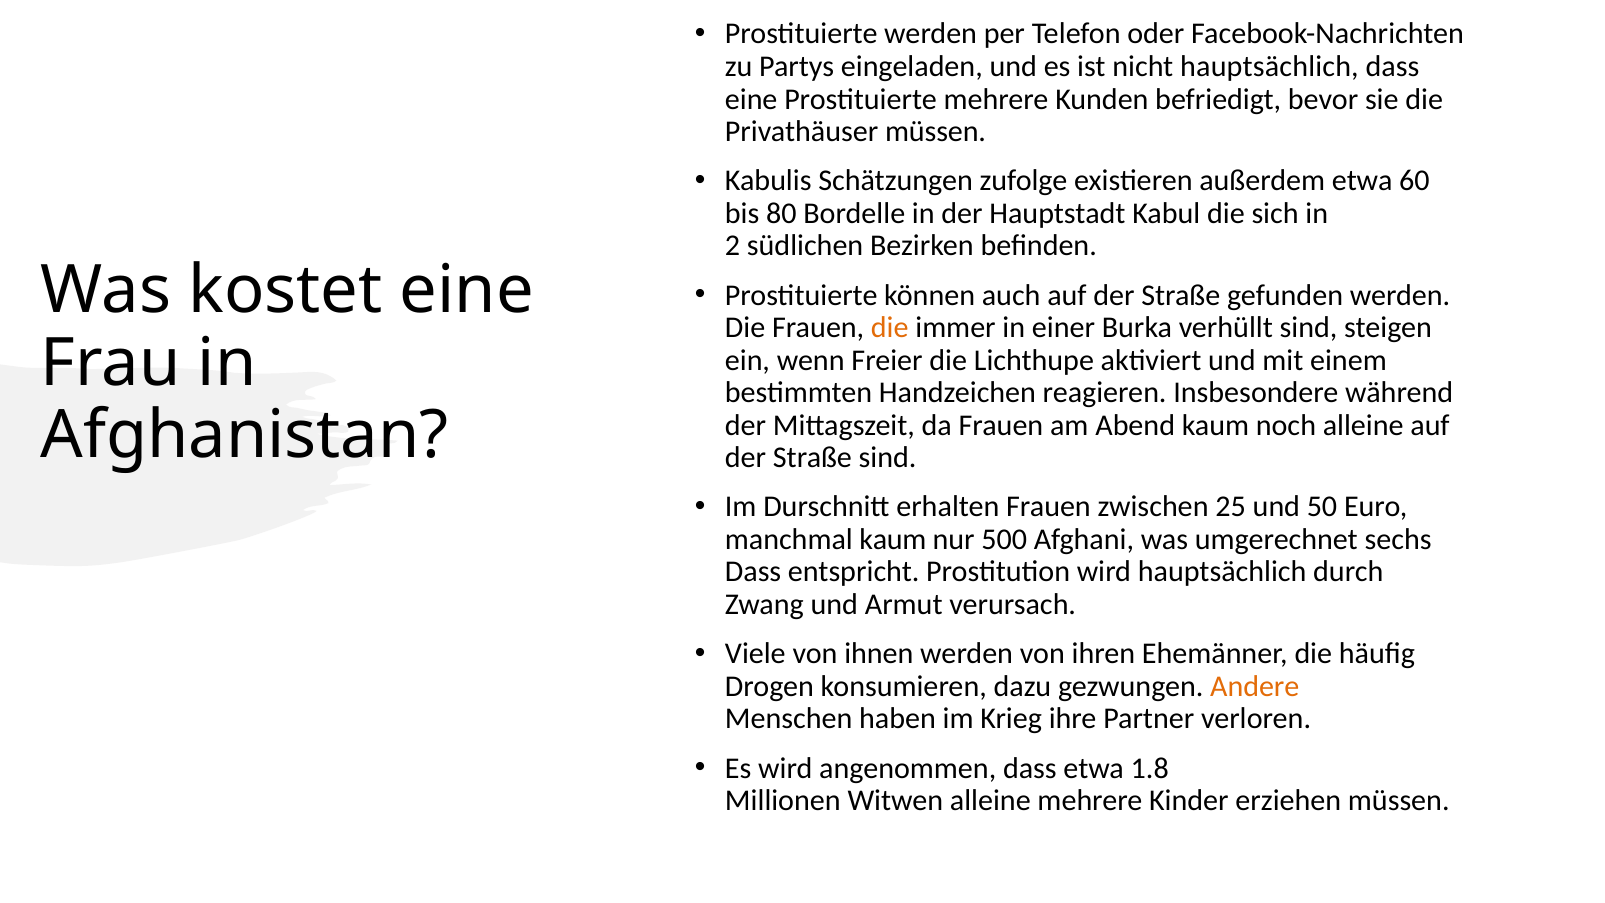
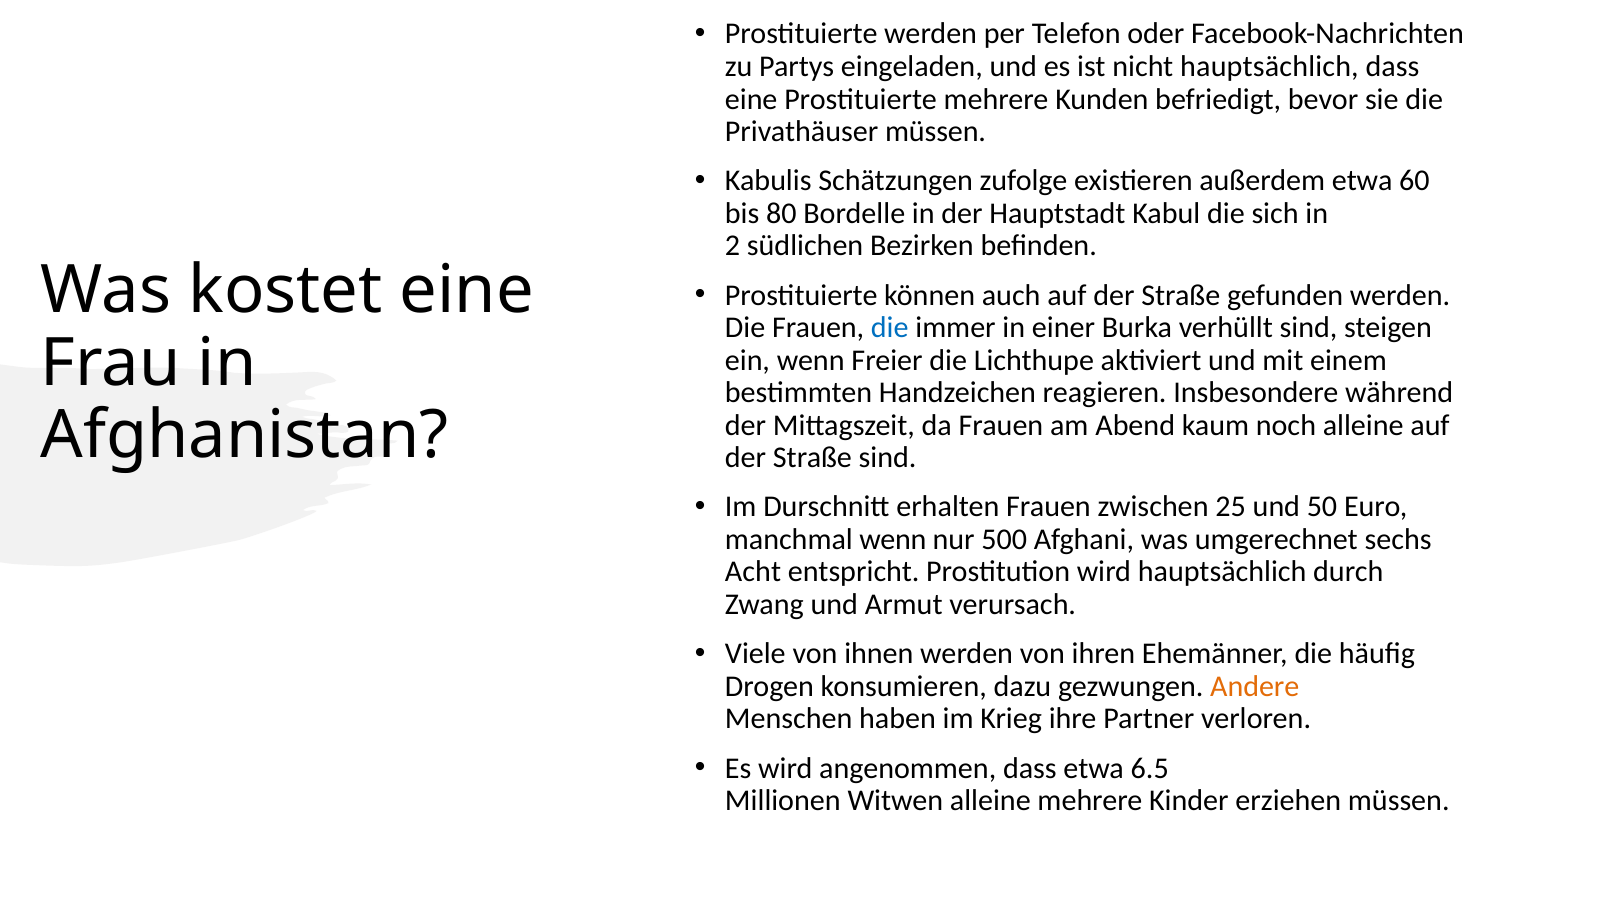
die at (890, 328) colour: orange -> blue
manchmal kaum: kaum -> wenn
Dass at (753, 572): Dass -> Acht
1.8: 1.8 -> 6.5
